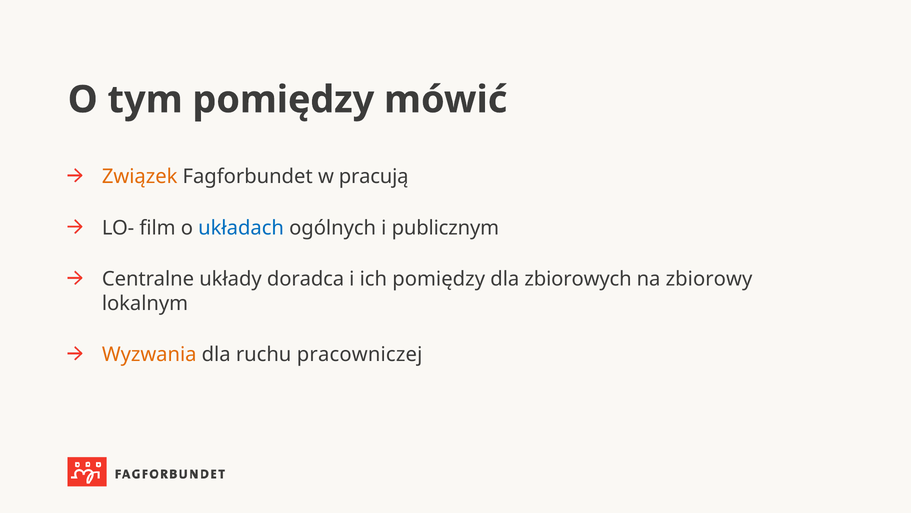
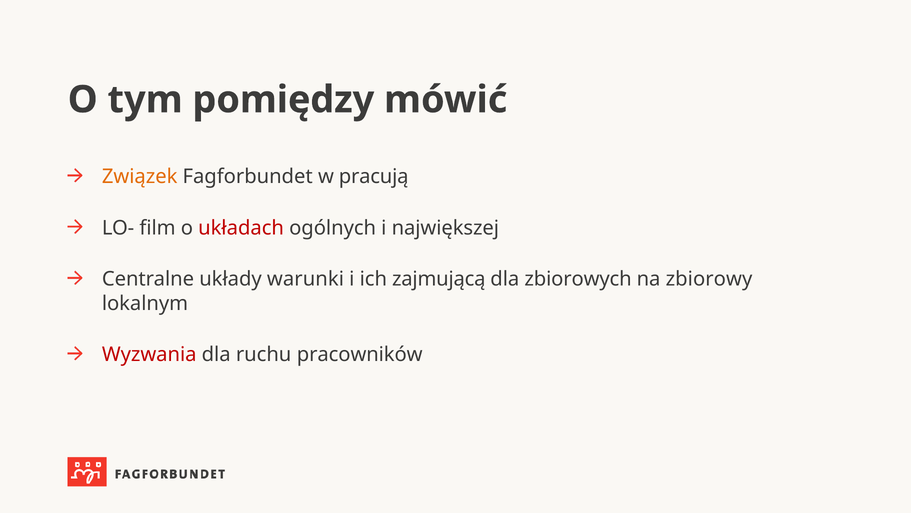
układach colour: blue -> red
publicznym: publicznym -> największej
doradca: doradca -> warunki
ich pomiędzy: pomiędzy -> zajmującą
Wyzwania colour: orange -> red
pracowniczej: pracowniczej -> pracowników
